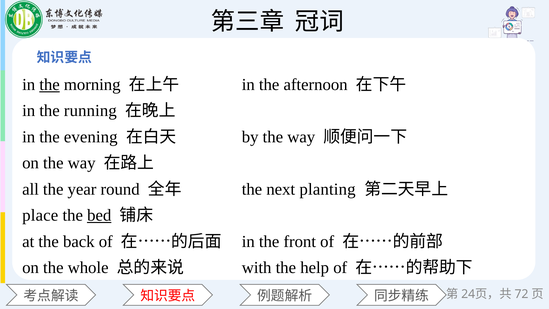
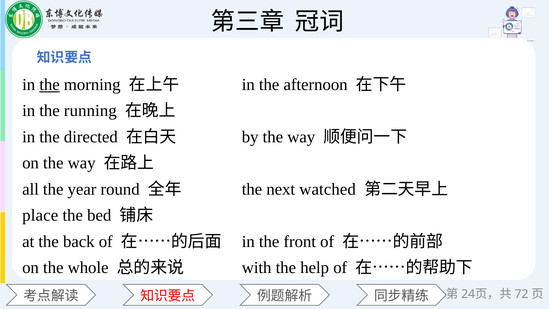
evening: evening -> directed
planting: planting -> watched
bed underline: present -> none
